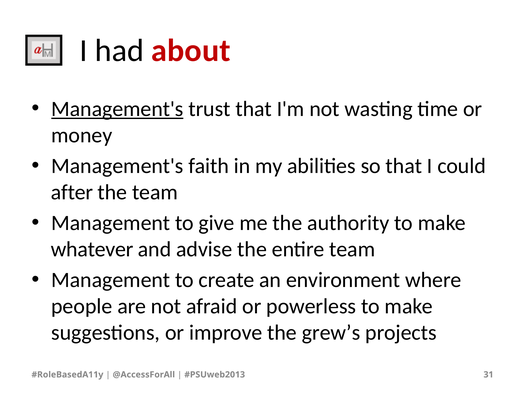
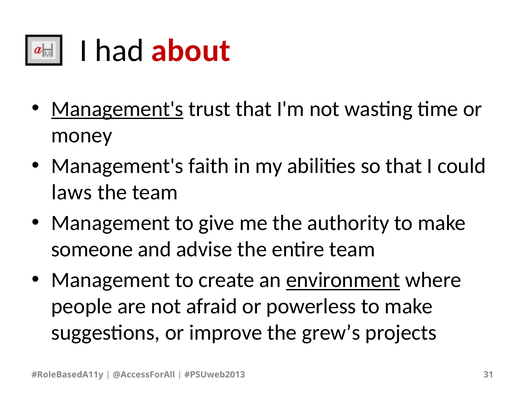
after: after -> laws
whatever: whatever -> someone
environment underline: none -> present
